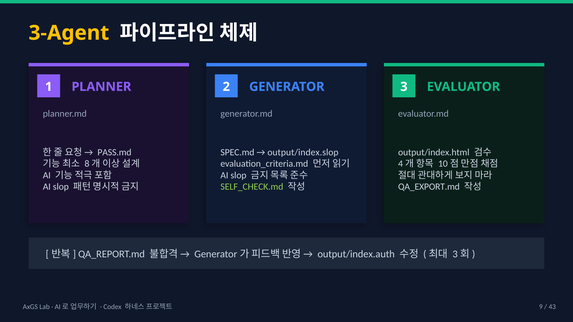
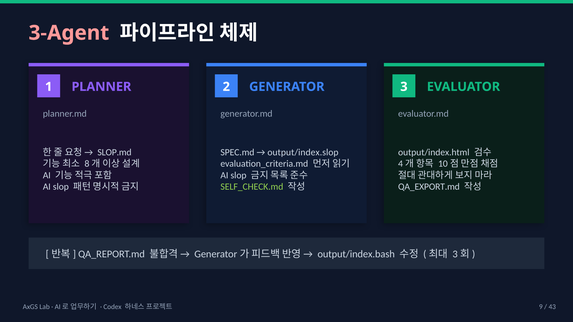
3-Agent colour: yellow -> pink
PASS.md: PASS.md -> SLOP.md
output/index.auth: output/index.auth -> output/index.bash
